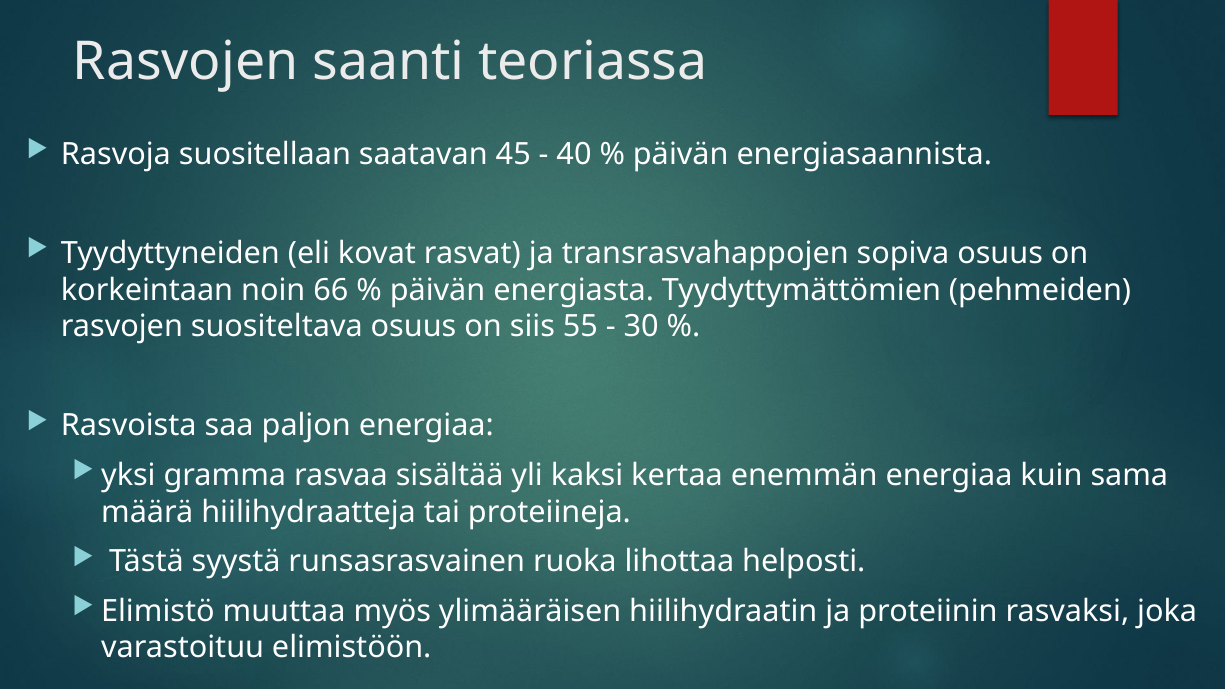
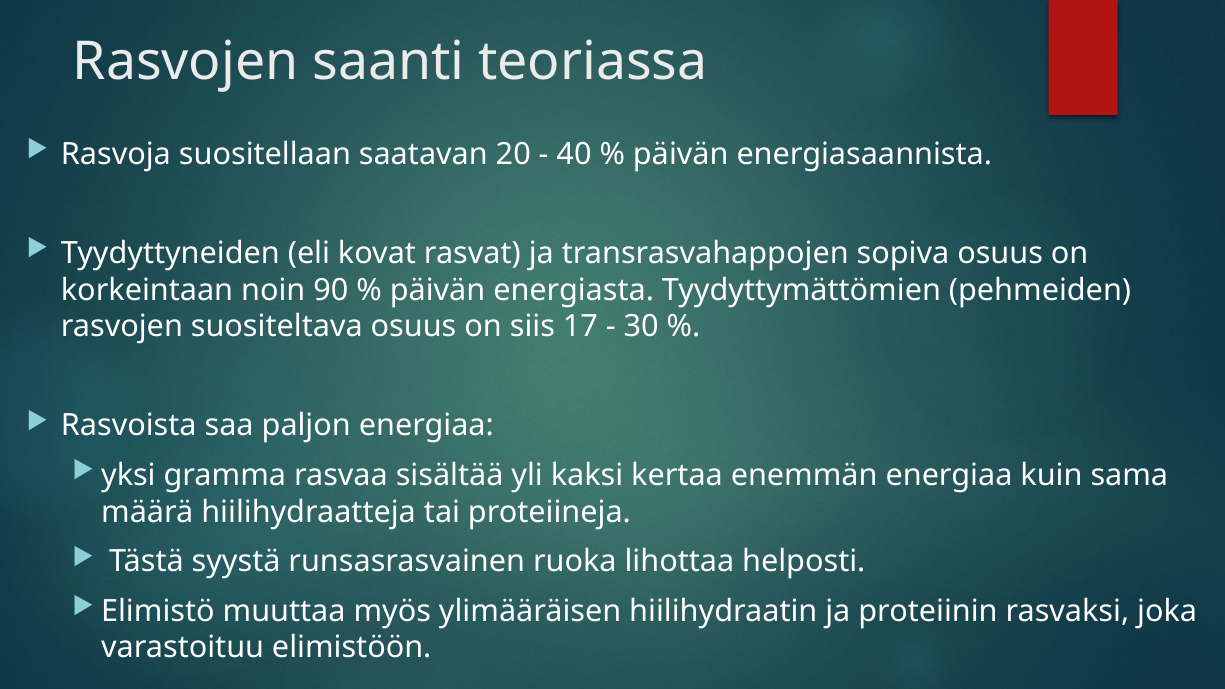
45: 45 -> 20
66: 66 -> 90
55: 55 -> 17
